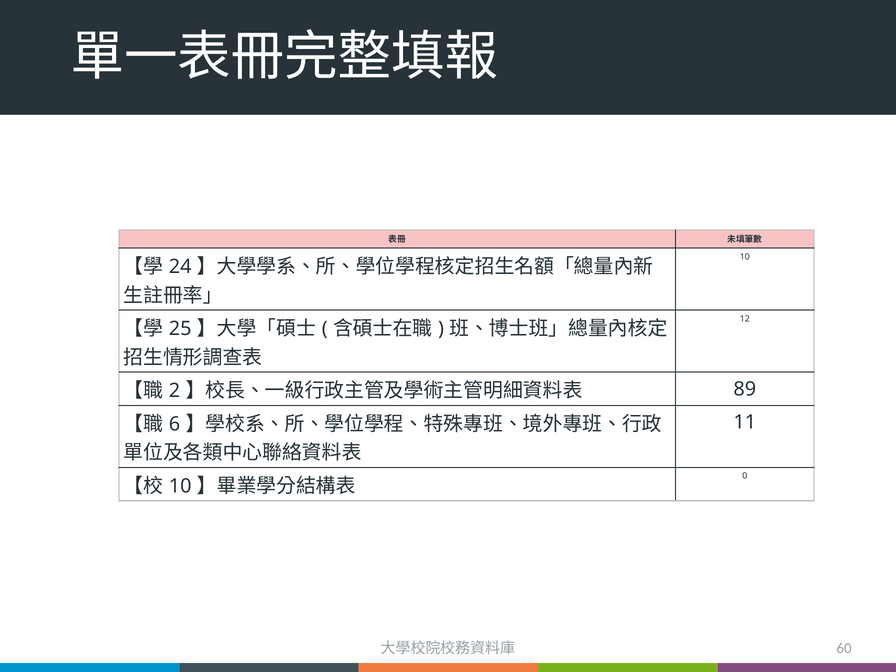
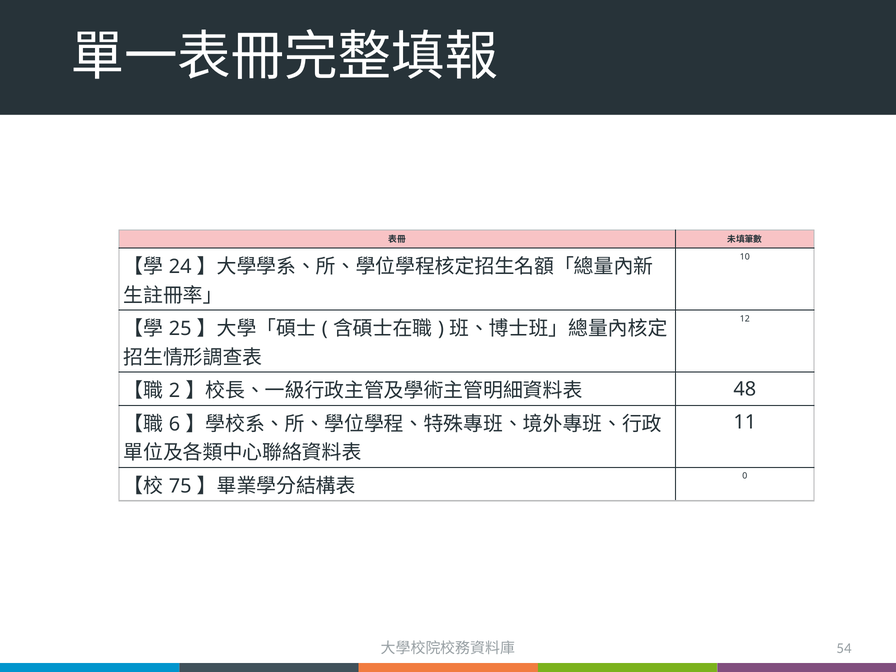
89: 89 -> 48
10 at (180, 486): 10 -> 75
60: 60 -> 54
